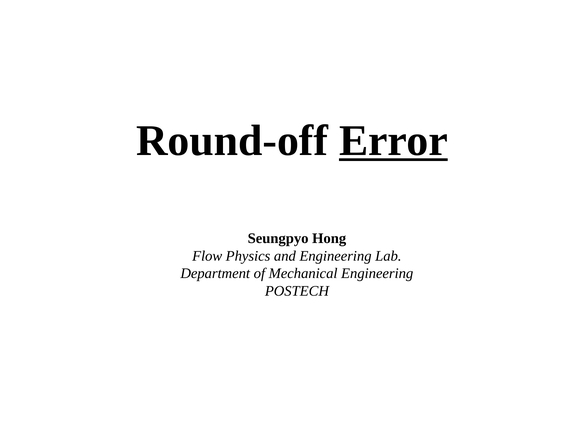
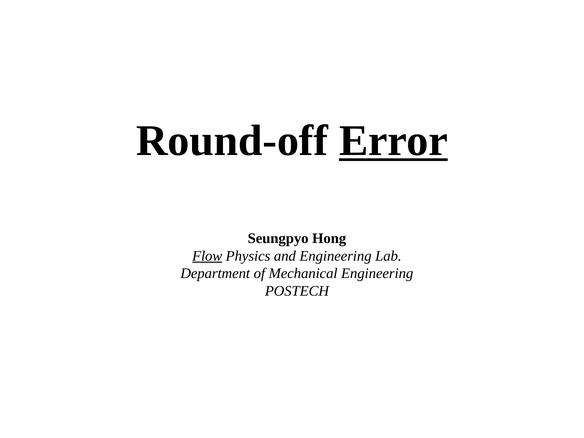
Flow underline: none -> present
